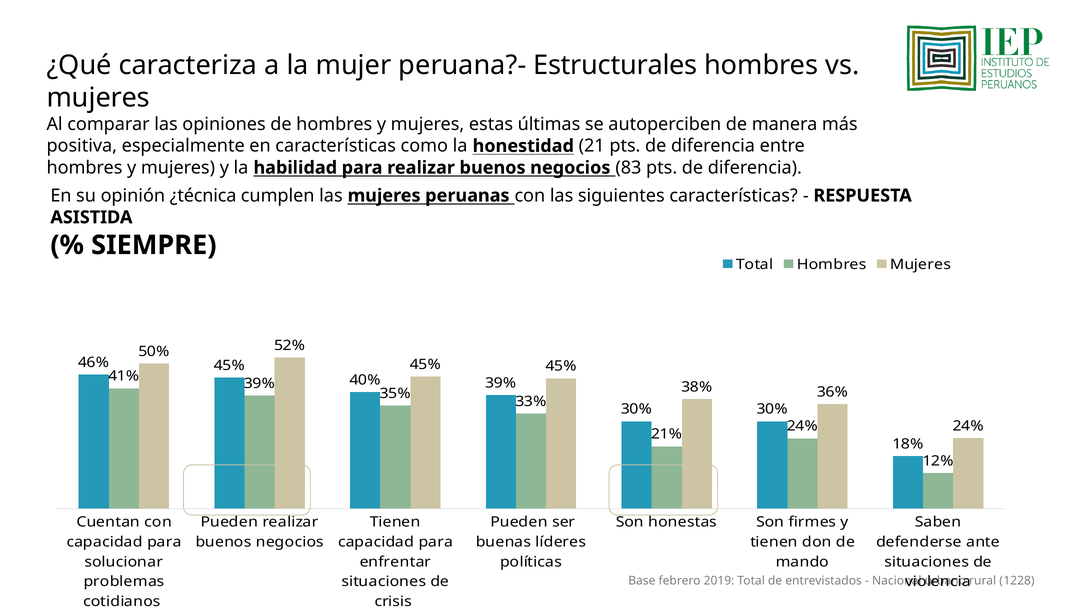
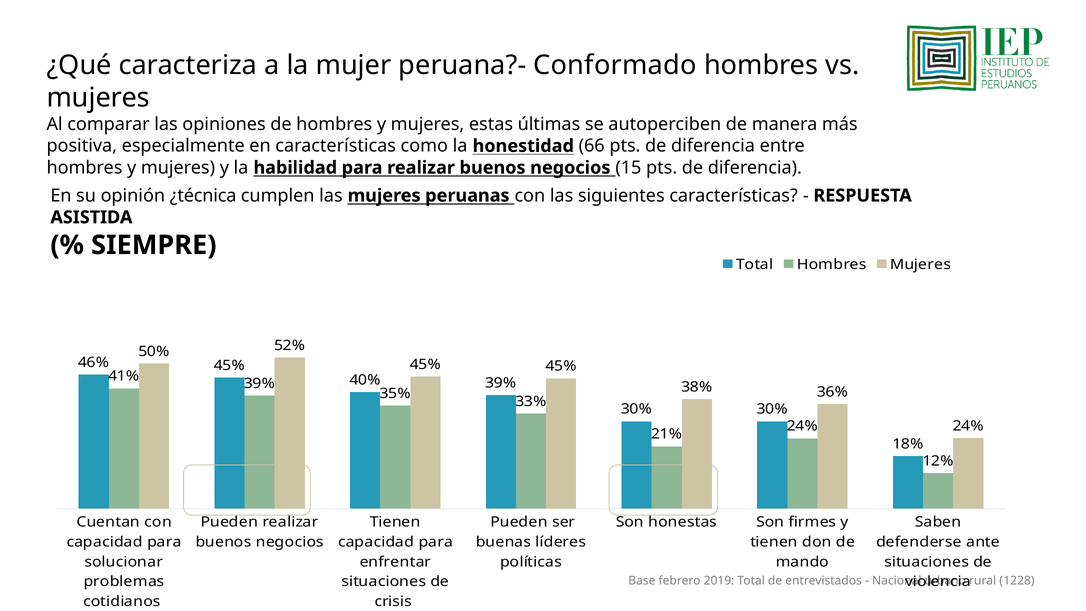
Estructurales: Estructurales -> Conformado
21: 21 -> 66
83: 83 -> 15
